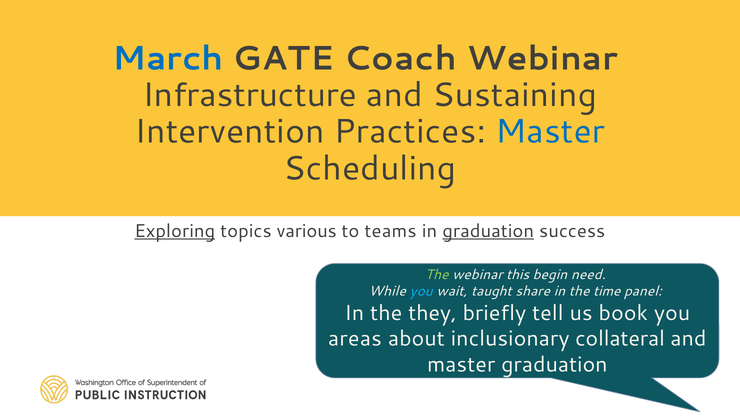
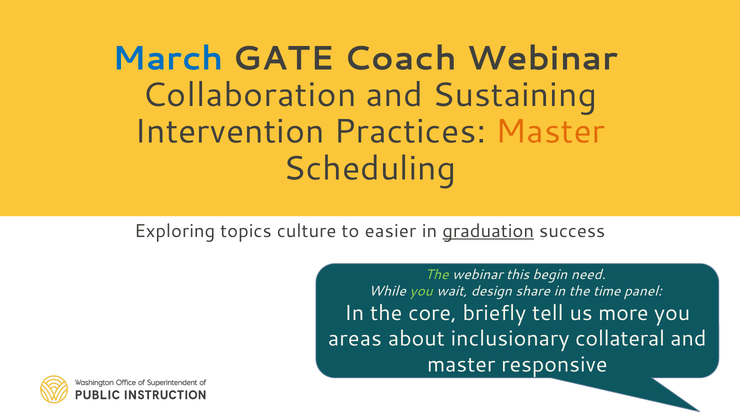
Infrastructure: Infrastructure -> Collaboration
Master at (550, 132) colour: blue -> orange
Exploring underline: present -> none
various: various -> culture
teams: teams -> easier
you at (421, 291) colour: light blue -> light green
taught: taught -> design
they: they -> core
book: book -> more
master graduation: graduation -> responsive
